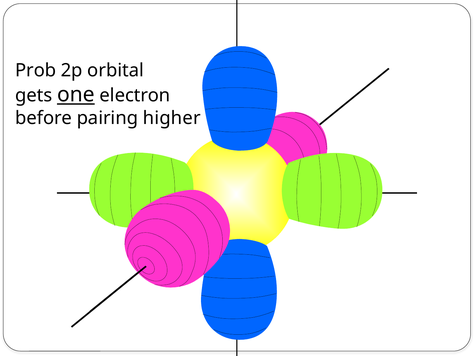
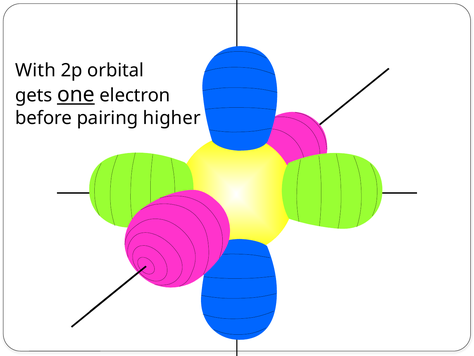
Prob: Prob -> With
